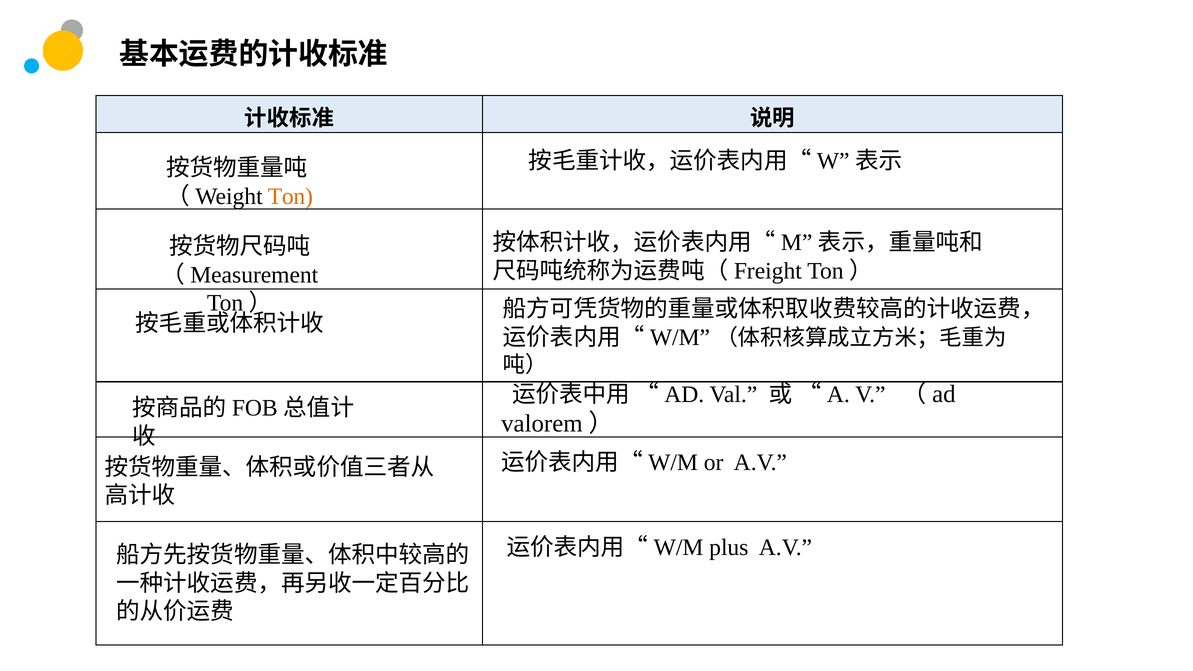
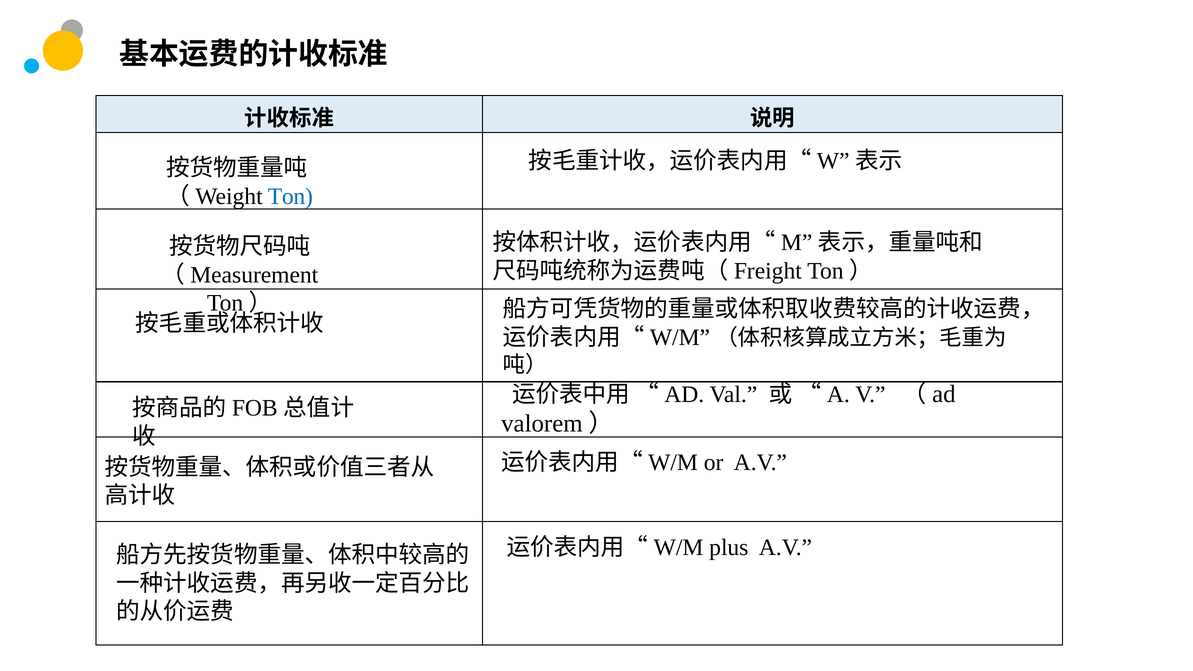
Ton colour: orange -> blue
